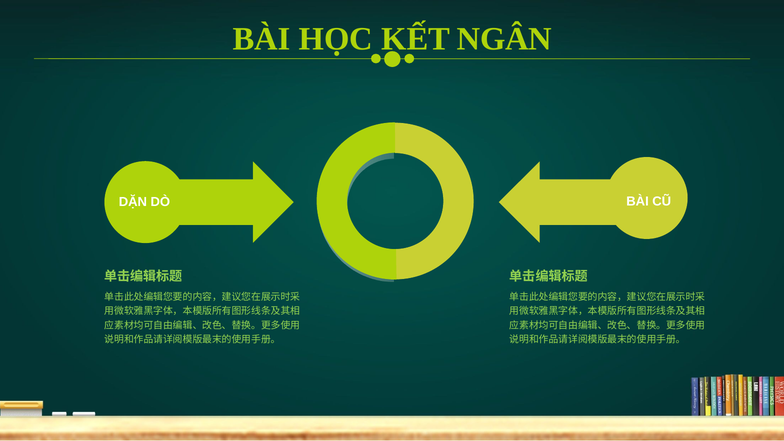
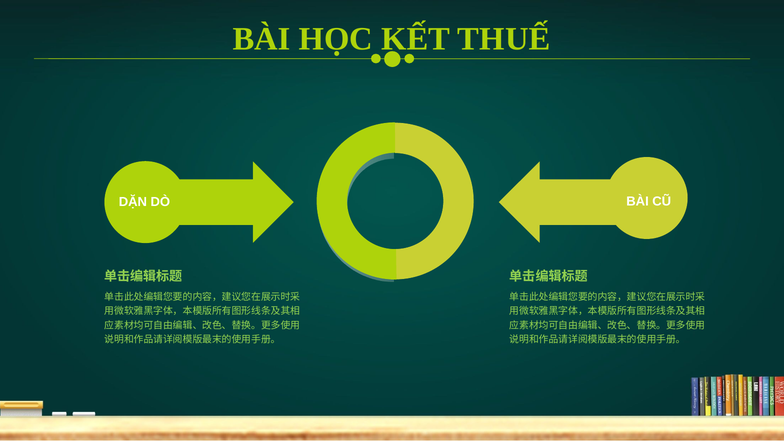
NGÂN: NGÂN -> THUẾ
